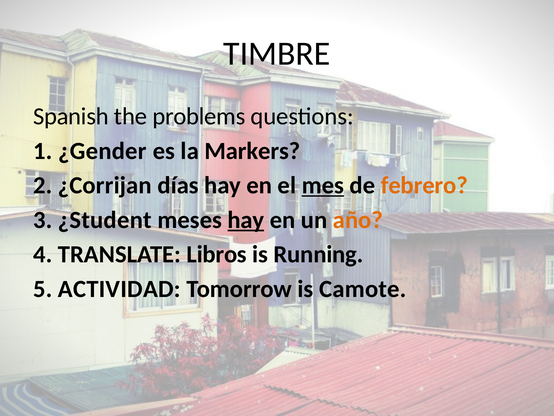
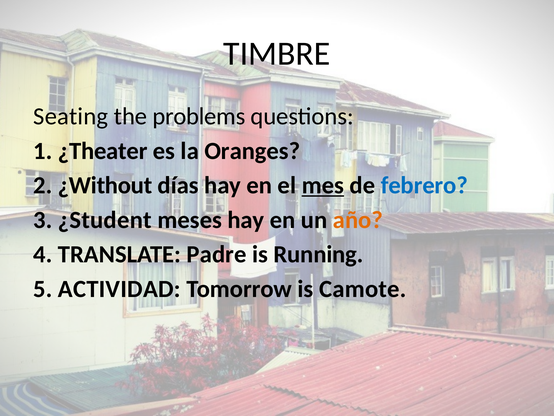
Spanish: Spanish -> Seating
¿Gender: ¿Gender -> ¿Theater
Markers: Markers -> Oranges
¿Corrijan: ¿Corrijan -> ¿Without
febrero colour: orange -> blue
hay at (246, 220) underline: present -> none
Libros: Libros -> Padre
